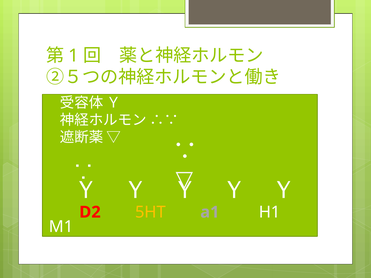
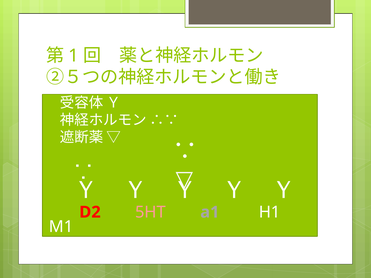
5HT colour: yellow -> pink
